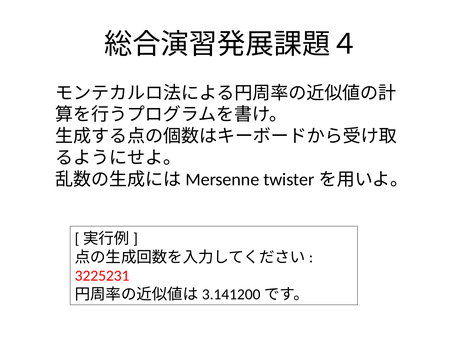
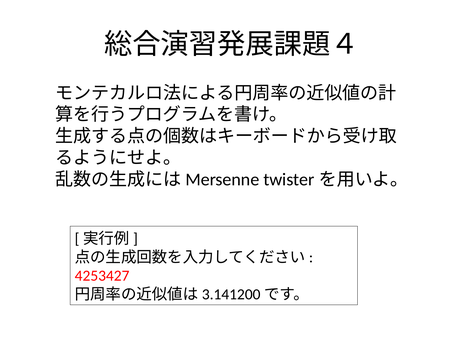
3225231: 3225231 -> 4253427
